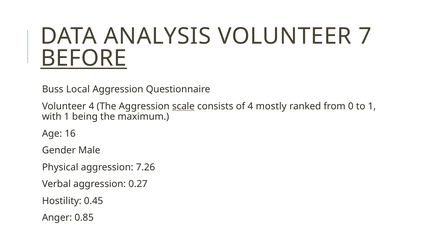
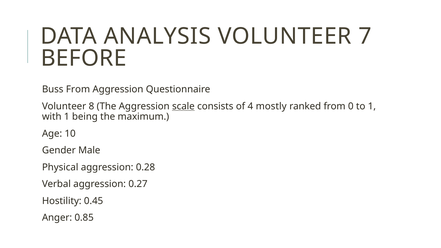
BEFORE underline: present -> none
Buss Local: Local -> From
Volunteer 4: 4 -> 8
16: 16 -> 10
7.26: 7.26 -> 0.28
